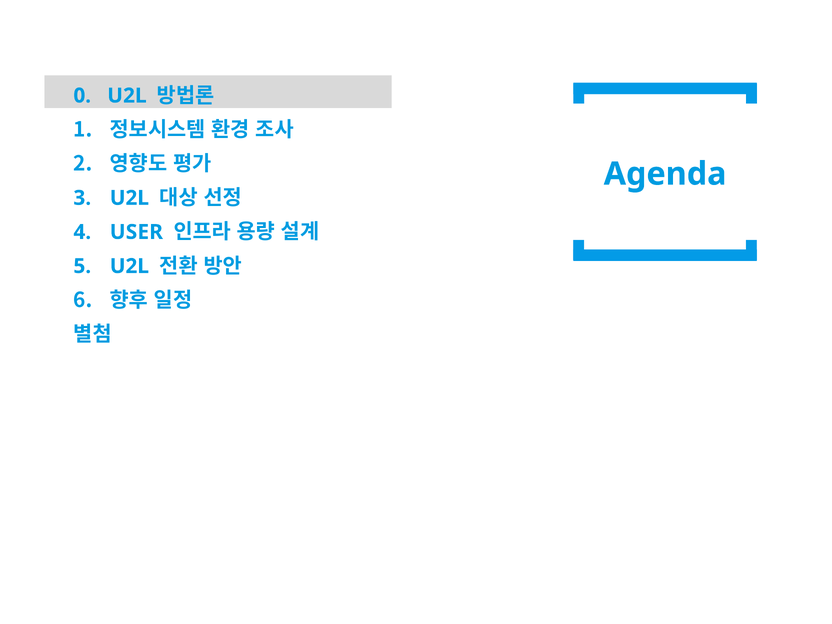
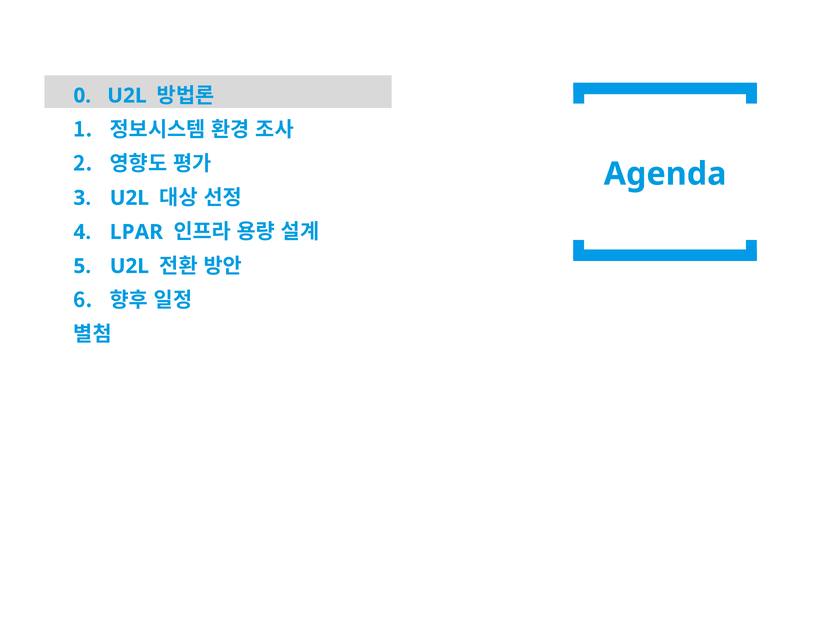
USER: USER -> LPAR
